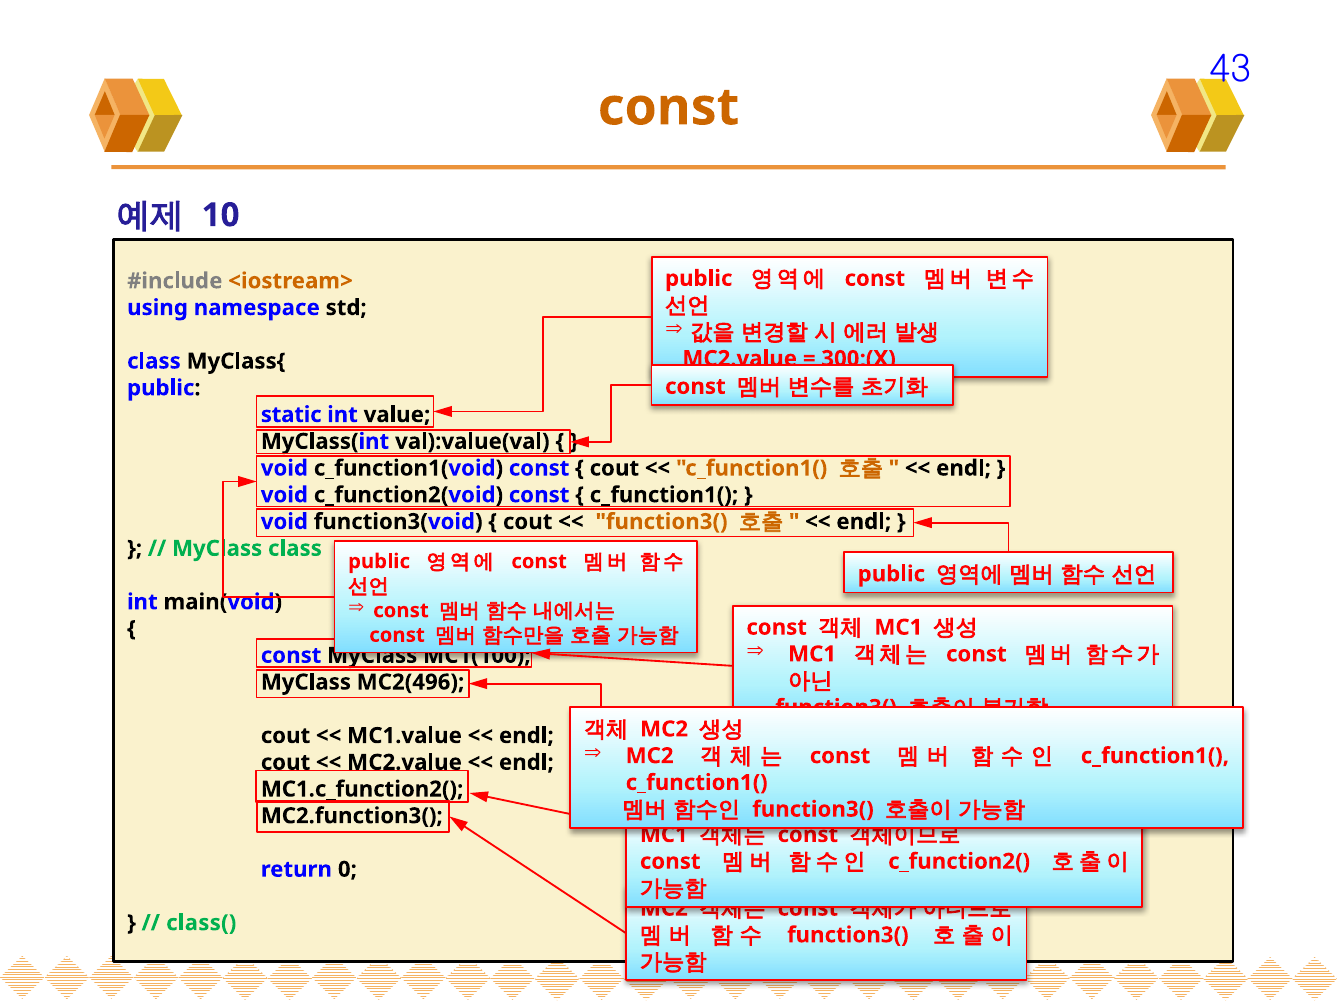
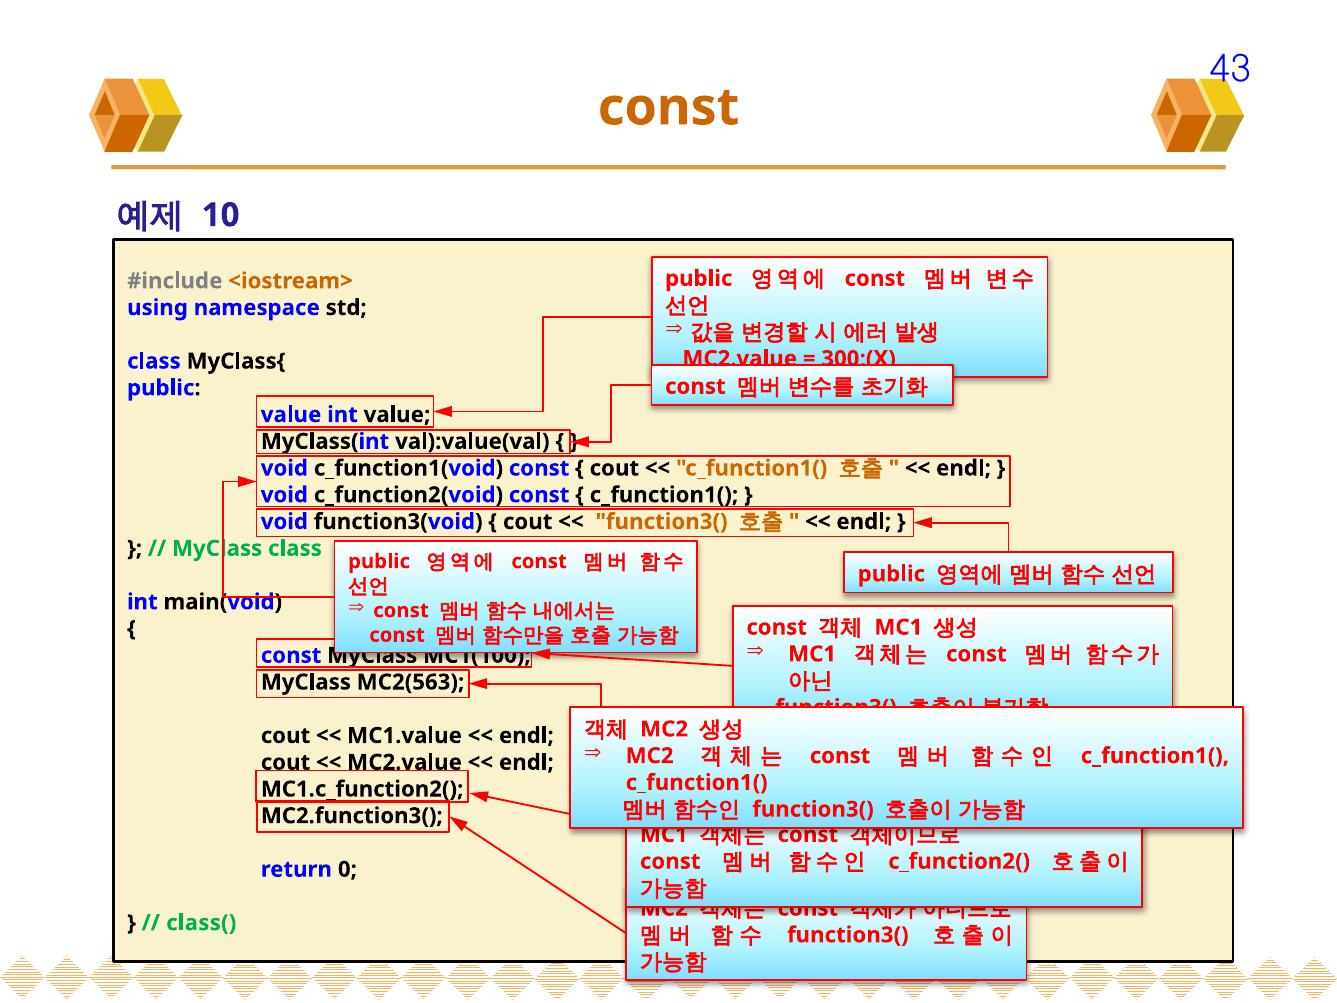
static at (291, 415): static -> value
MC2(496: MC2(496 -> MC2(563
